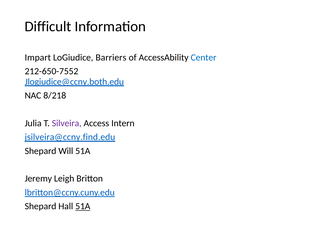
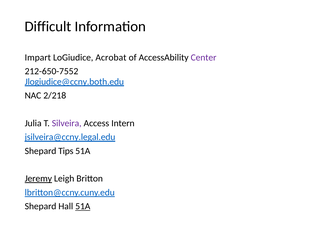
Barriers: Barriers -> Acrobat
Center colour: blue -> purple
8/218: 8/218 -> 2/218
jsilveira@ccny.find.edu: jsilveira@ccny.find.edu -> jsilveira@ccny.legal.edu
Will: Will -> Tips
Jeremy underline: none -> present
